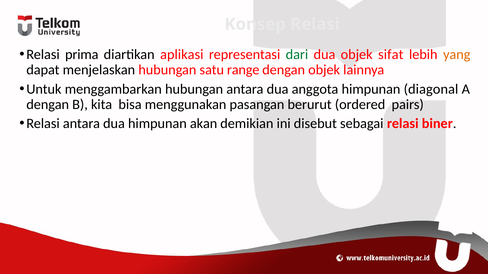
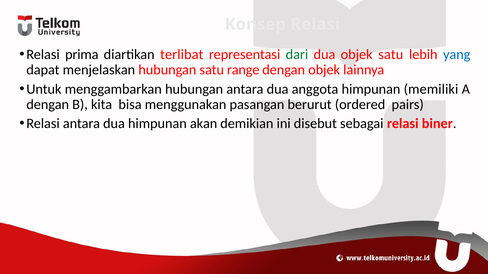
aplikasi: aplikasi -> terlibat
objek sifat: sifat -> satu
yang colour: orange -> blue
diagonal: diagonal -> memiliki
